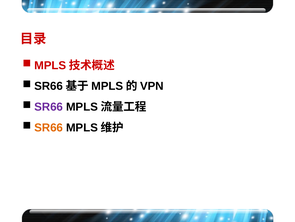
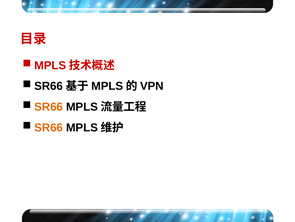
SR66 at (49, 107) colour: purple -> orange
